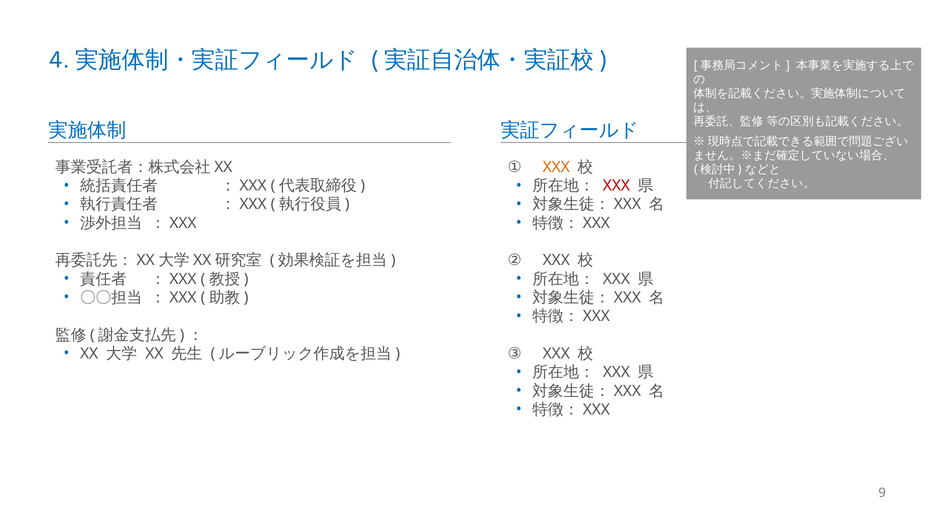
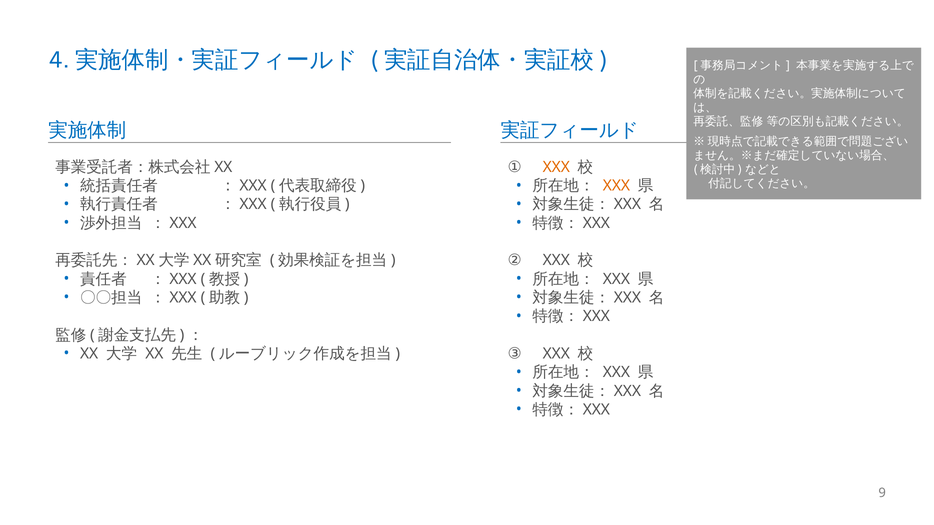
XXX at (616, 186) colour: red -> orange
